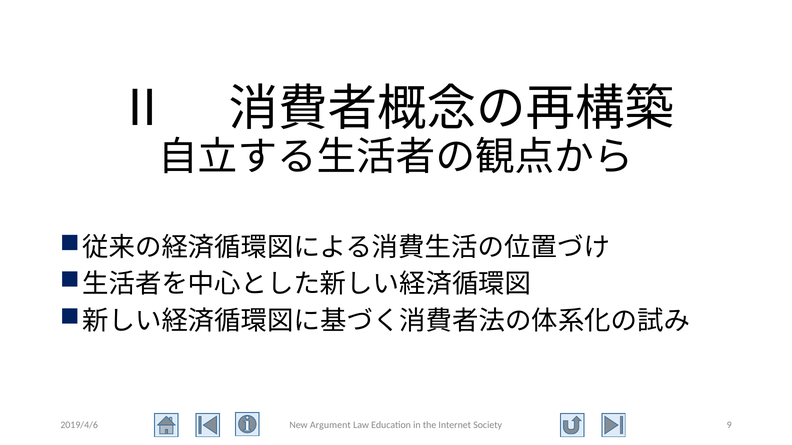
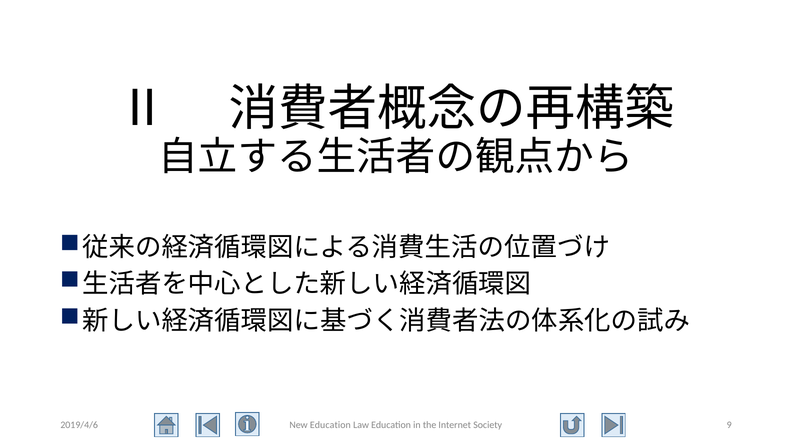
New Argument: Argument -> Education
